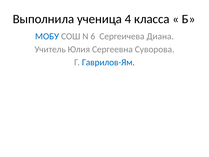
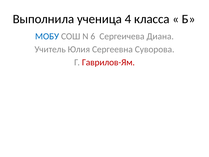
Гаврилов-Ям colour: blue -> red
